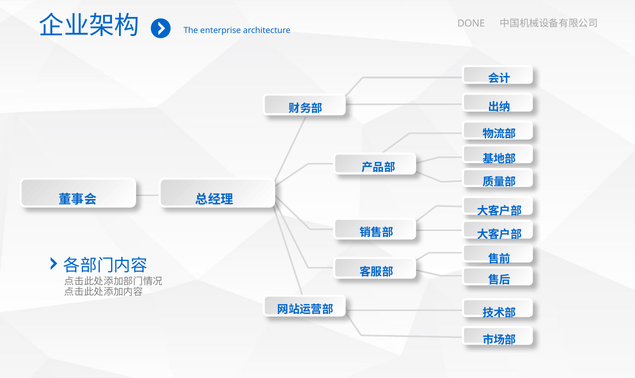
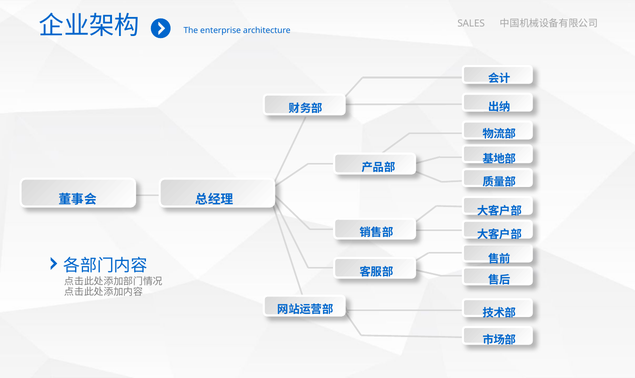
DONE: DONE -> SALES
